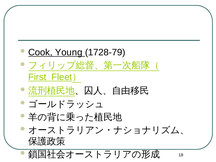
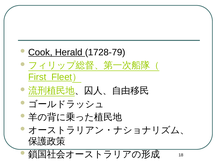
Young: Young -> Herald
